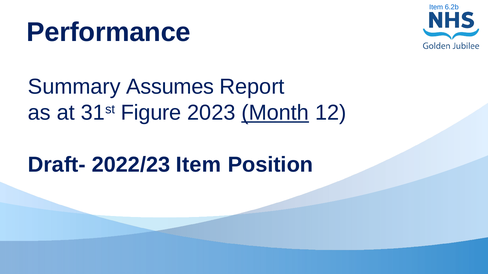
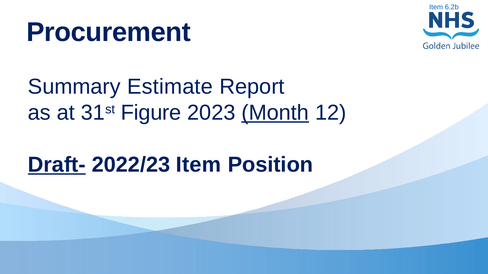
Performance: Performance -> Procurement
Assumes: Assumes -> Estimate
Draft- underline: none -> present
